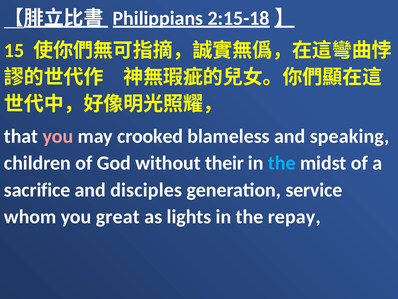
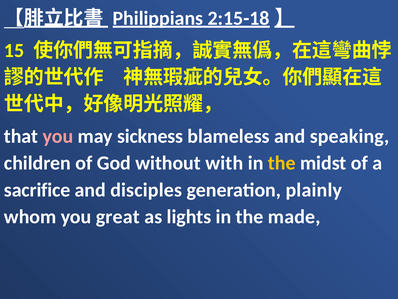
crooked: crooked -> sickness
their: their -> with
the at (282, 163) colour: light blue -> yellow
service: service -> plainly
repay: repay -> made
